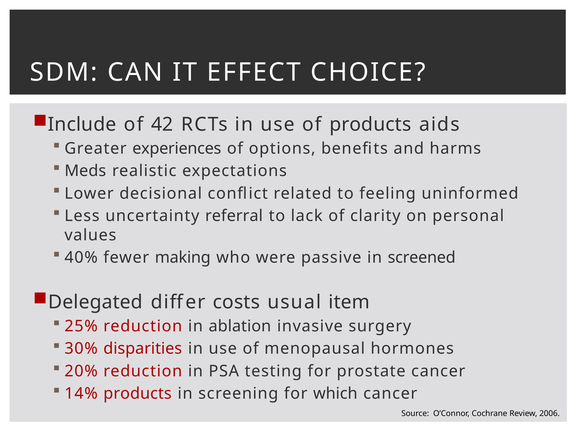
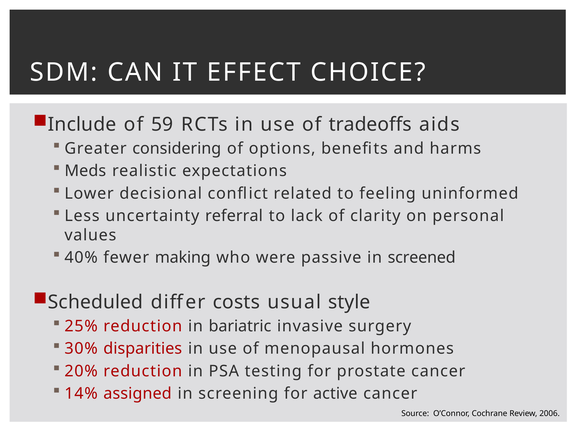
42: 42 -> 59
of products: products -> tradeoffs
experiences: experiences -> considering
Delegated: Delegated -> Scheduled
item: item -> style
ablation: ablation -> bariatric
14% products: products -> assigned
which: which -> active
